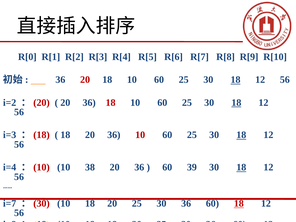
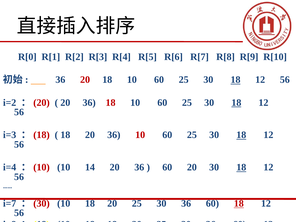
38: 38 -> 14
60 39: 39 -> 20
